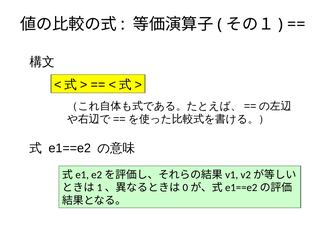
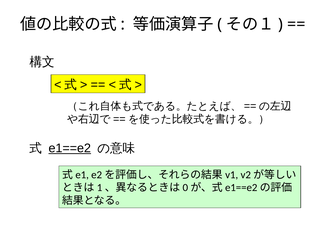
e1==e2 underline: none -> present
